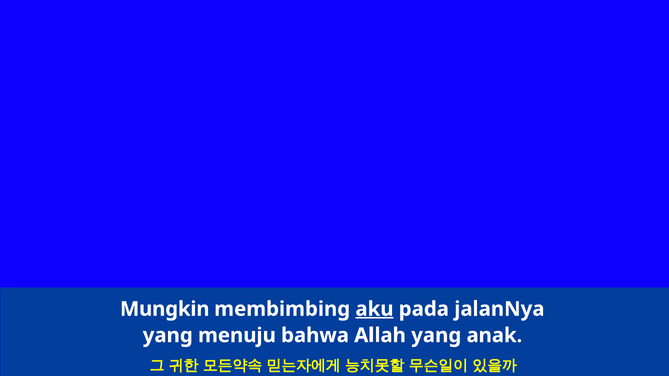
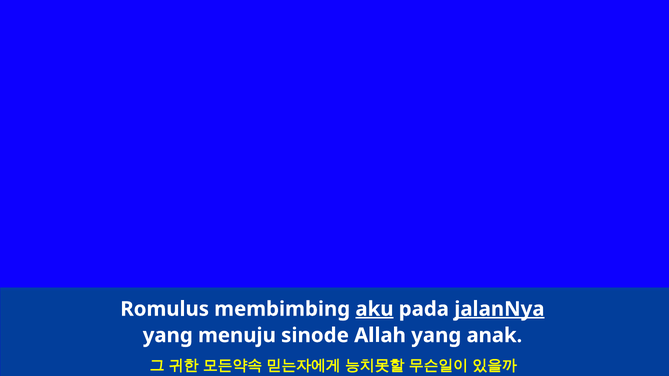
Mungkin: Mungkin -> Romulus
jalanNya underline: none -> present
bahwa: bahwa -> sinode
